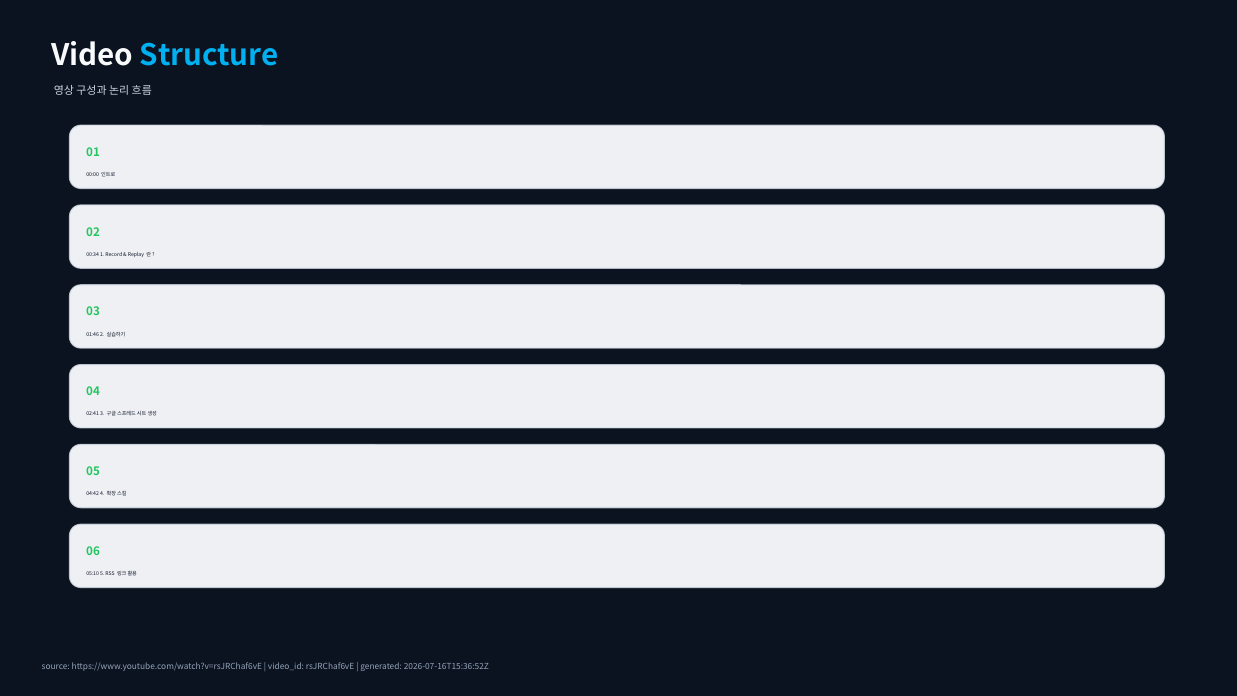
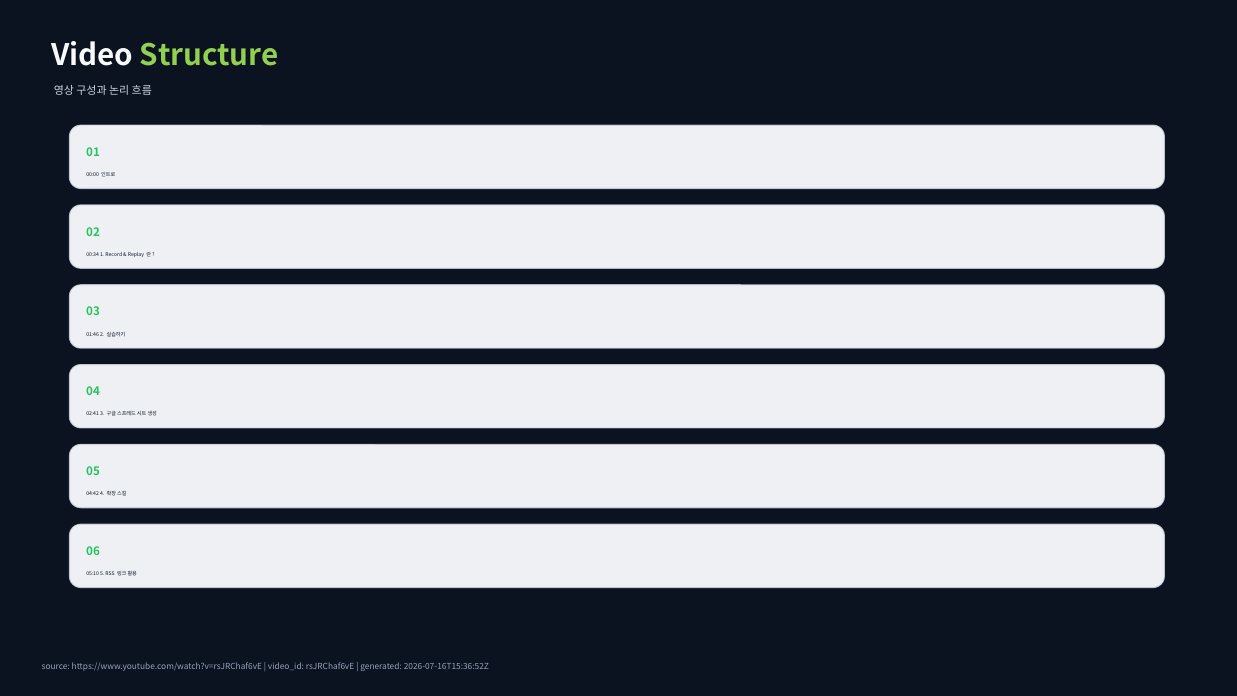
Structure colour: light blue -> light green
